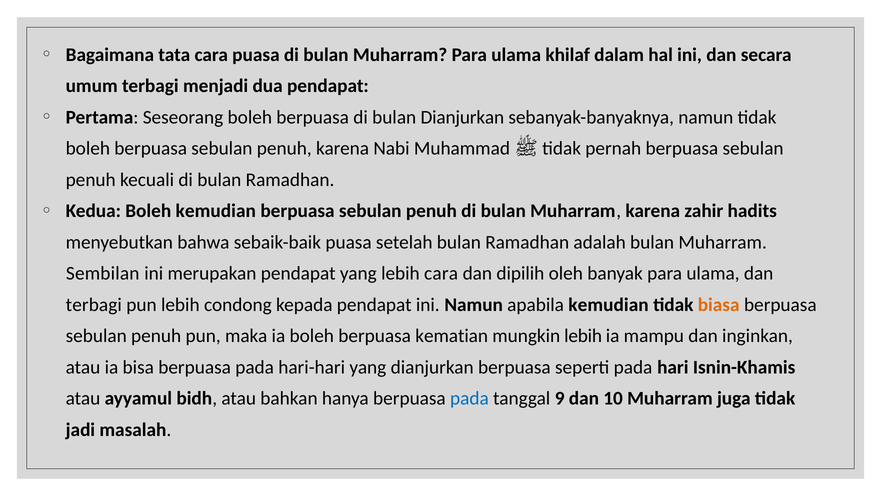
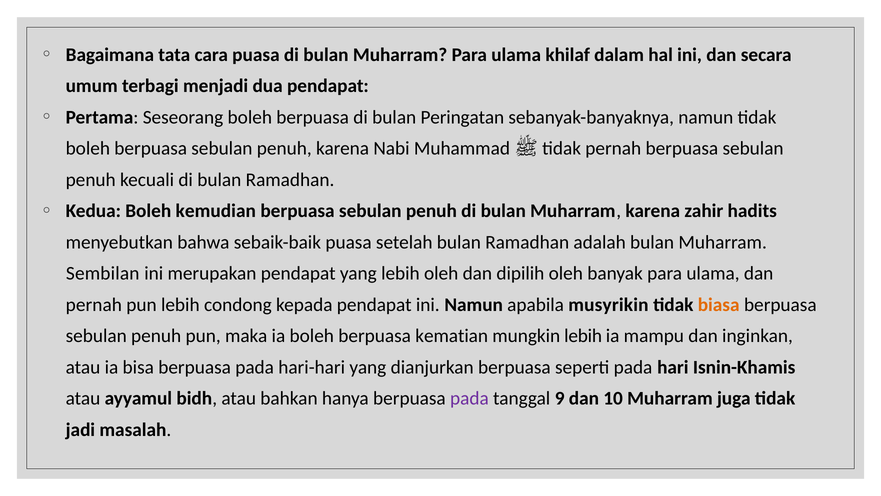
bulan Dianjurkan: Dianjurkan -> Peringatan
lebih cara: cara -> oleh
terbagi at (94, 305): terbagi -> pernah
apabila kemudian: kemudian -> musyrikin
pada at (469, 398) colour: blue -> purple
